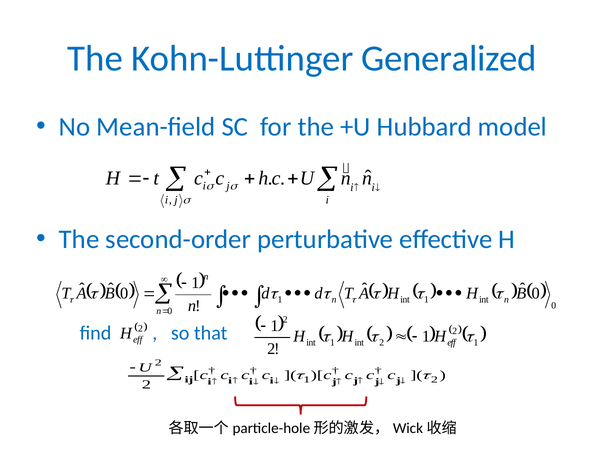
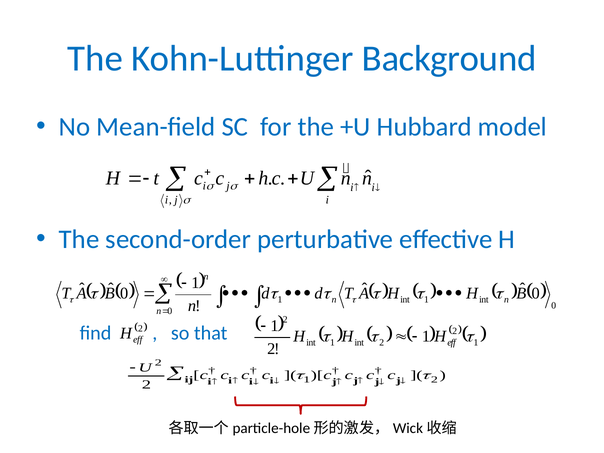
Generalized: Generalized -> Background
